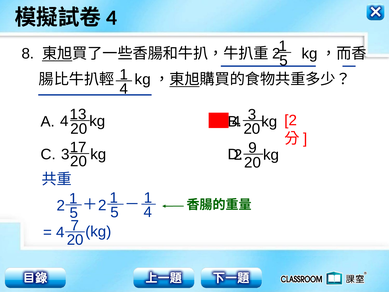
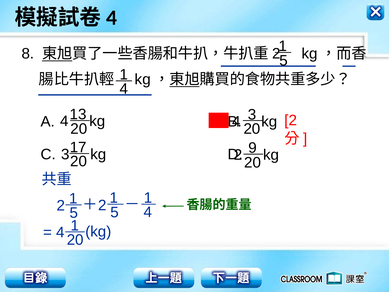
4 7: 7 -> 1
